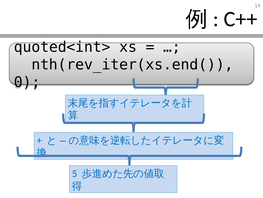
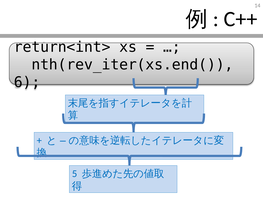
quoted<int>: quoted<int> -> return<int>
0: 0 -> 6
